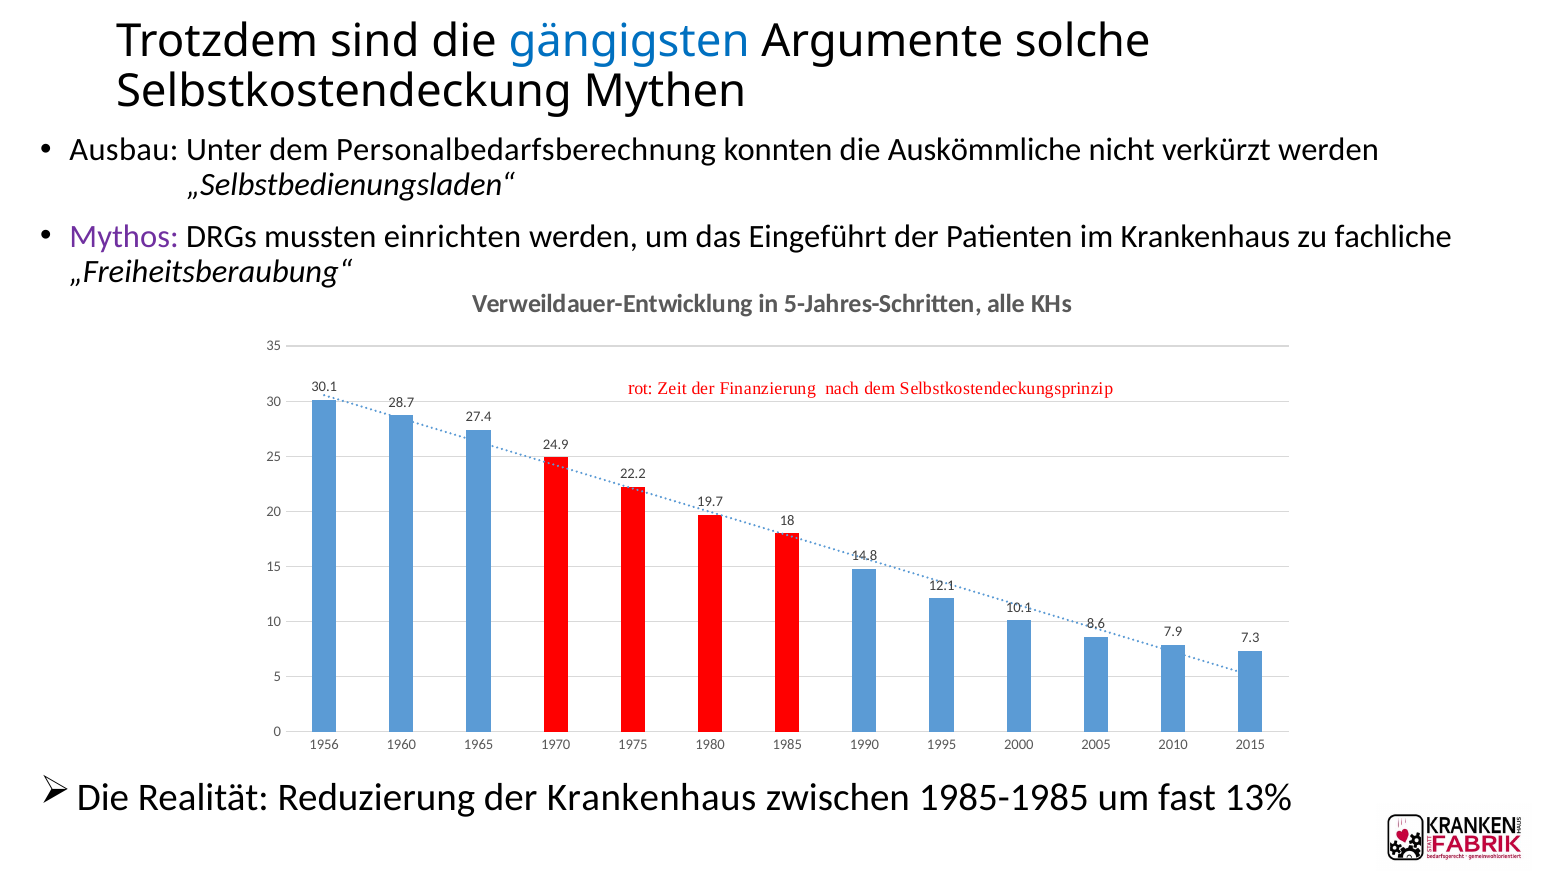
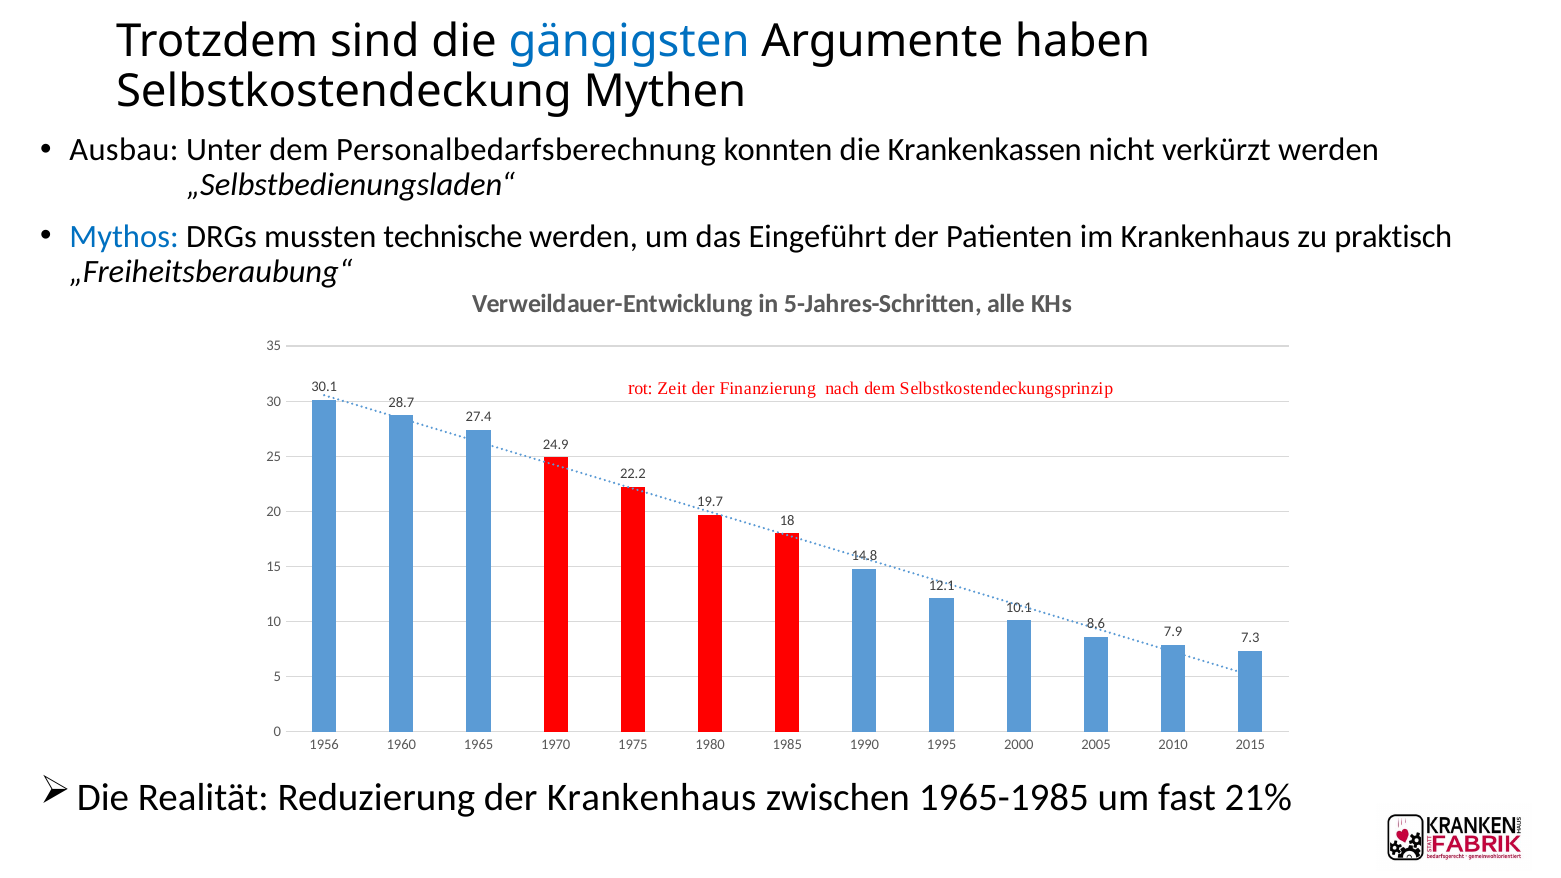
solche: solche -> haben
Auskömmliche: Auskömmliche -> Krankenkassen
Mythos colour: purple -> blue
einrichten: einrichten -> technische
fachliche: fachliche -> praktisch
1985-1985: 1985-1985 -> 1965-1985
13%: 13% -> 21%
